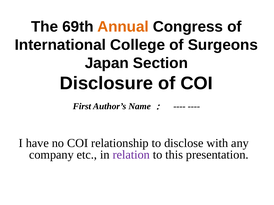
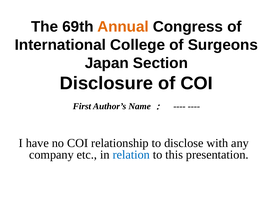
relation colour: purple -> blue
